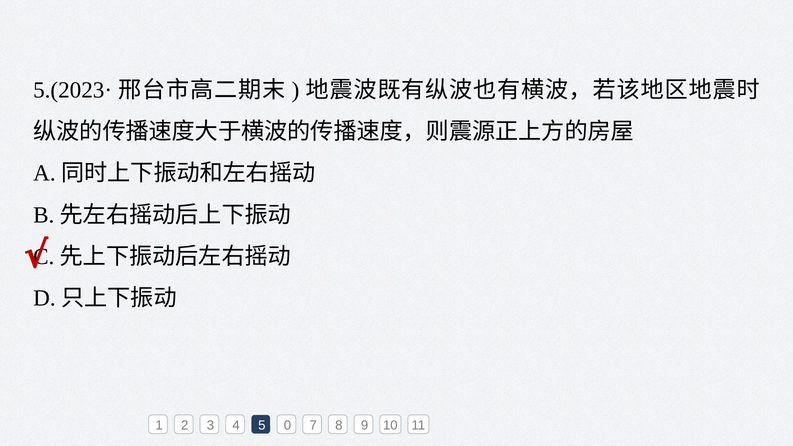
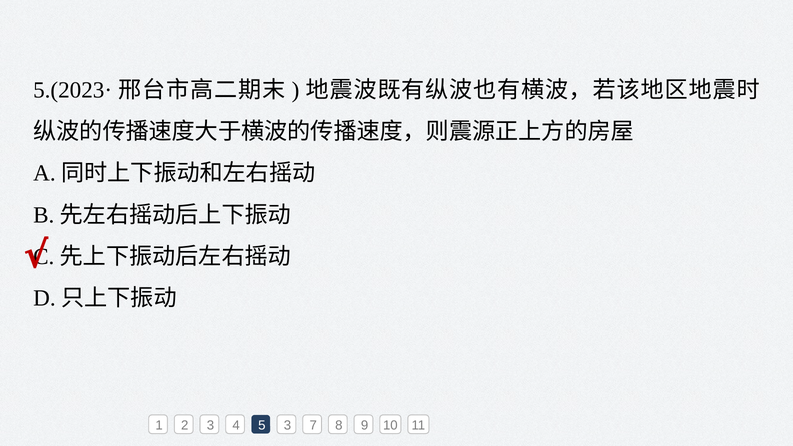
5 0: 0 -> 3
